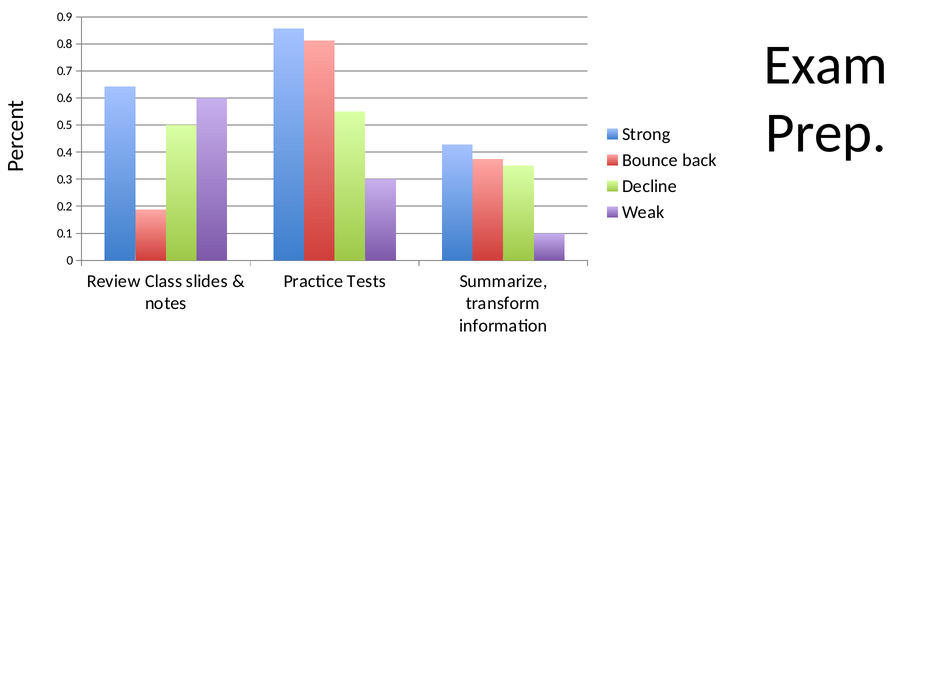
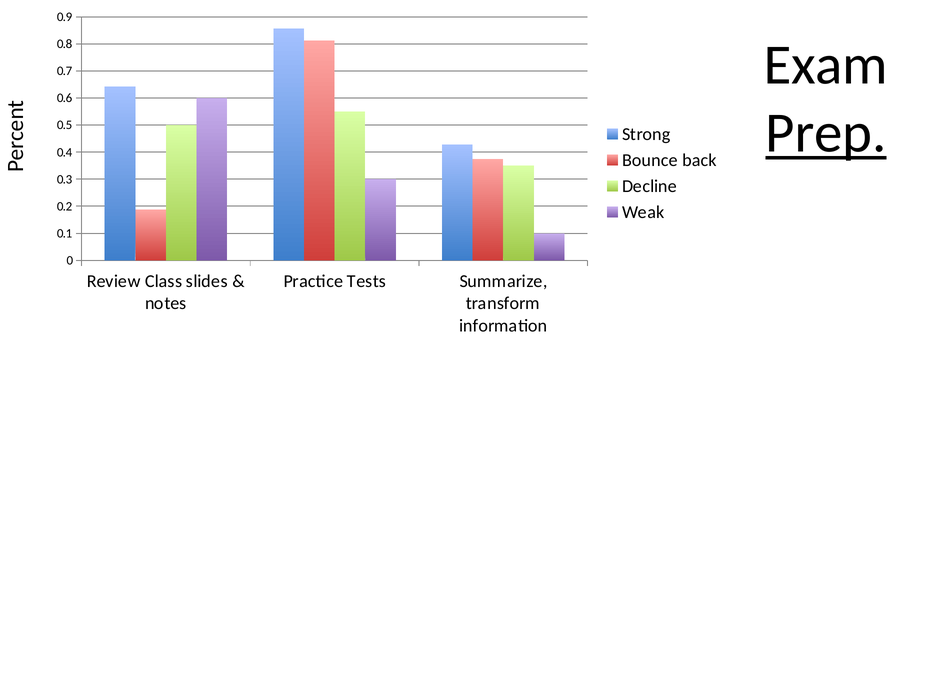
Prep underline: none -> present
